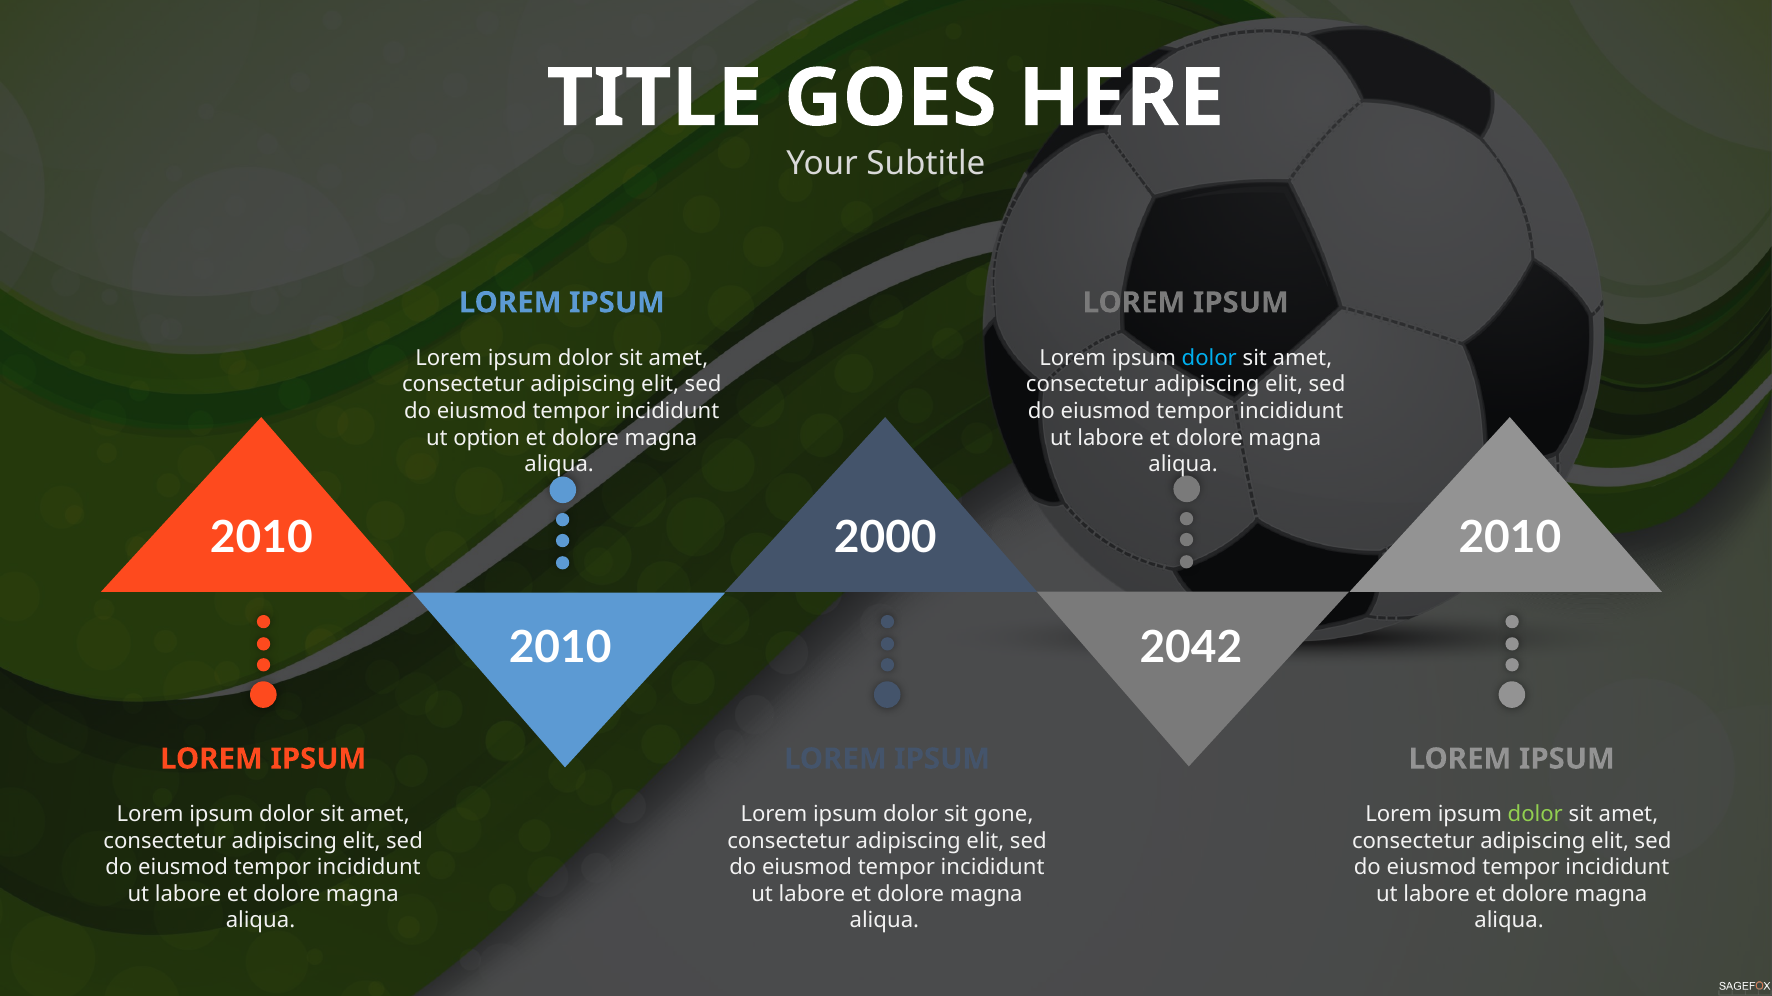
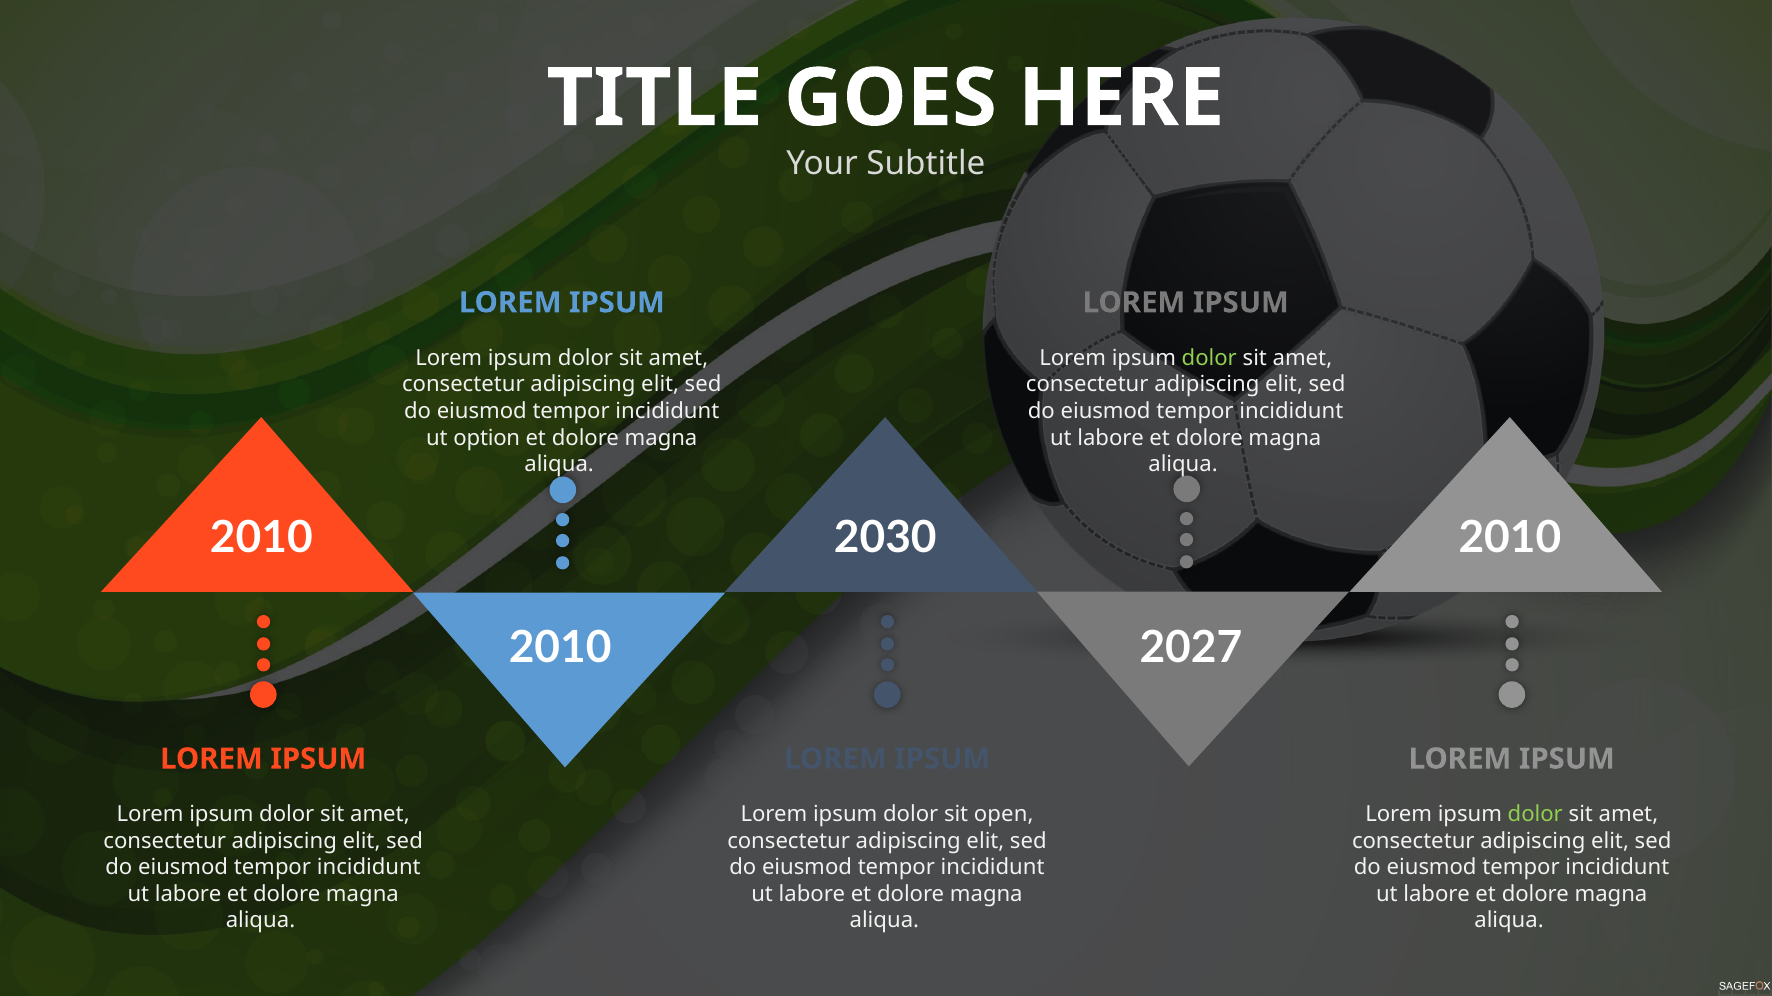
dolor at (1209, 358) colour: light blue -> light green
2000: 2000 -> 2030
2042: 2042 -> 2027
gone: gone -> open
